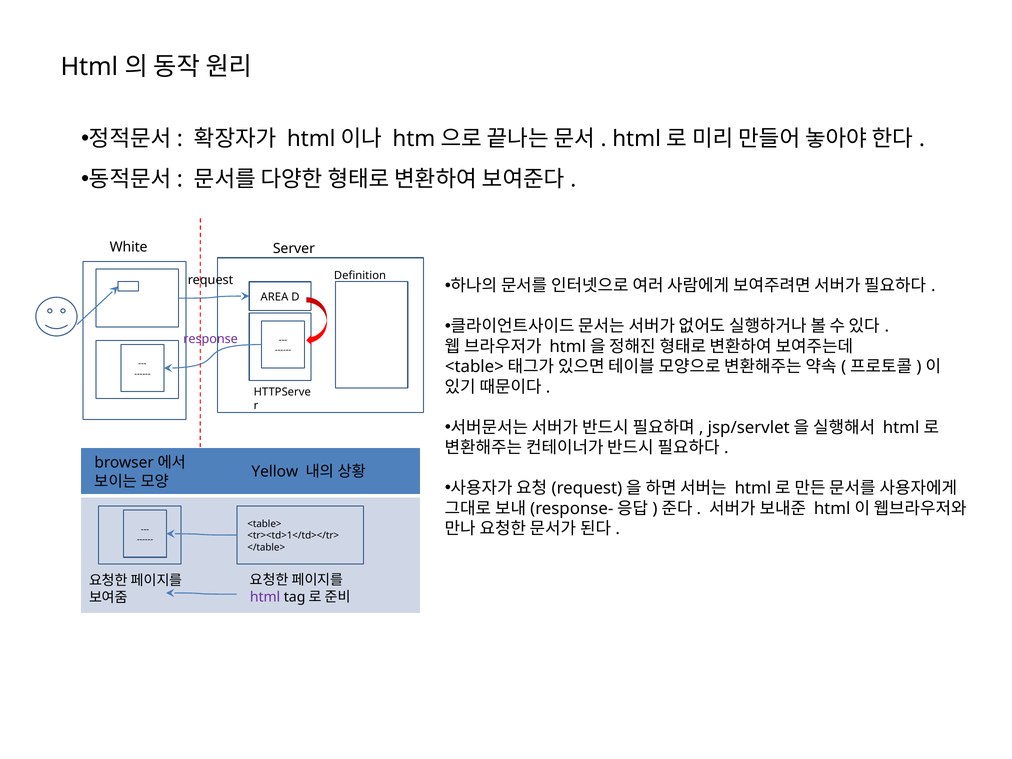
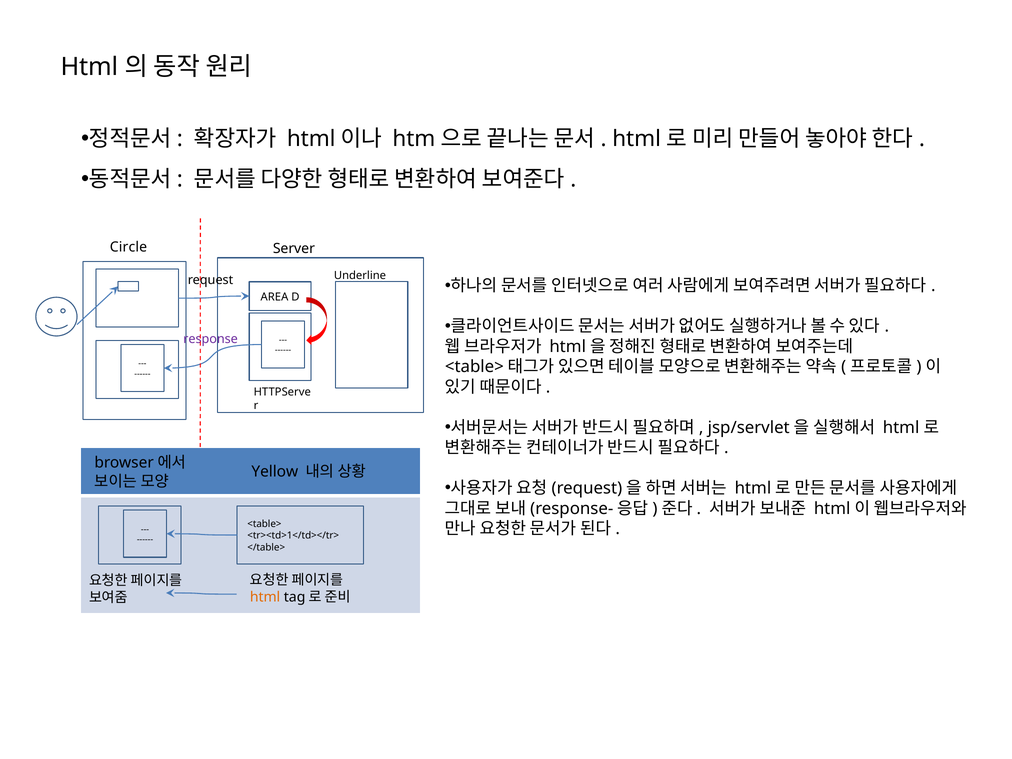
White: White -> Circle
Definition: Definition -> Underline
html colour: purple -> orange
